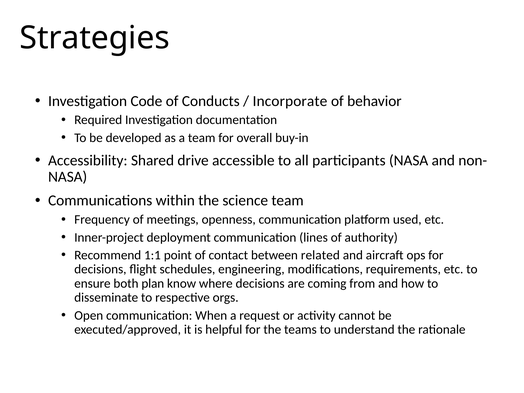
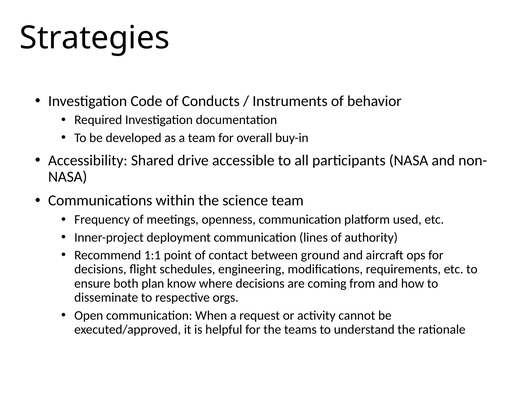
Incorporate: Incorporate -> Instruments
related: related -> ground
